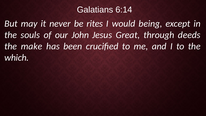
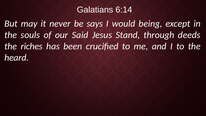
rites: rites -> says
John: John -> Said
Great: Great -> Stand
make: make -> riches
which: which -> heard
